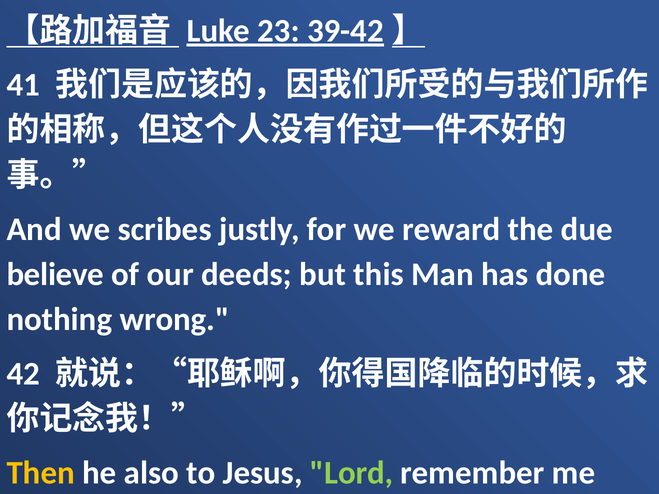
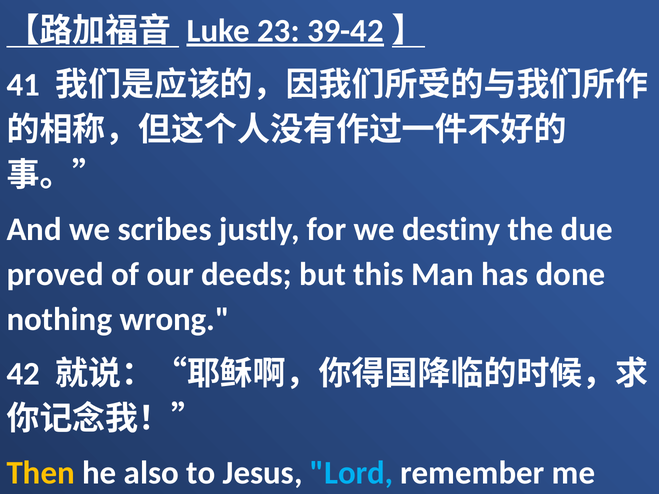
reward: reward -> destiny
believe: believe -> proved
Lord colour: light green -> light blue
